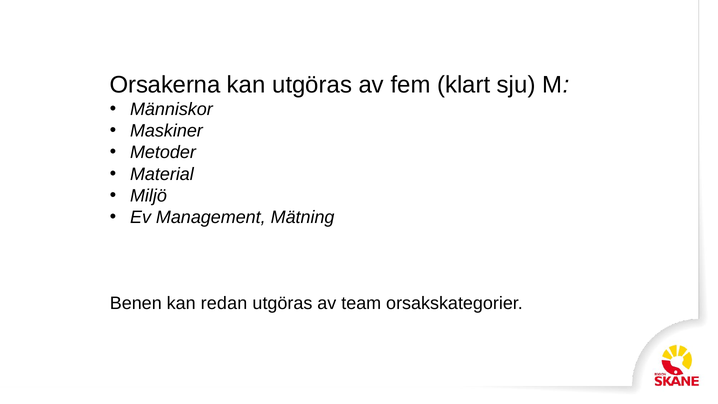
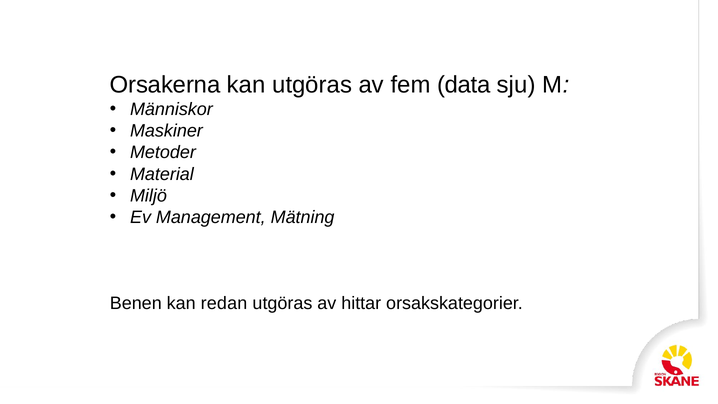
klart: klart -> data
team: team -> hittar
